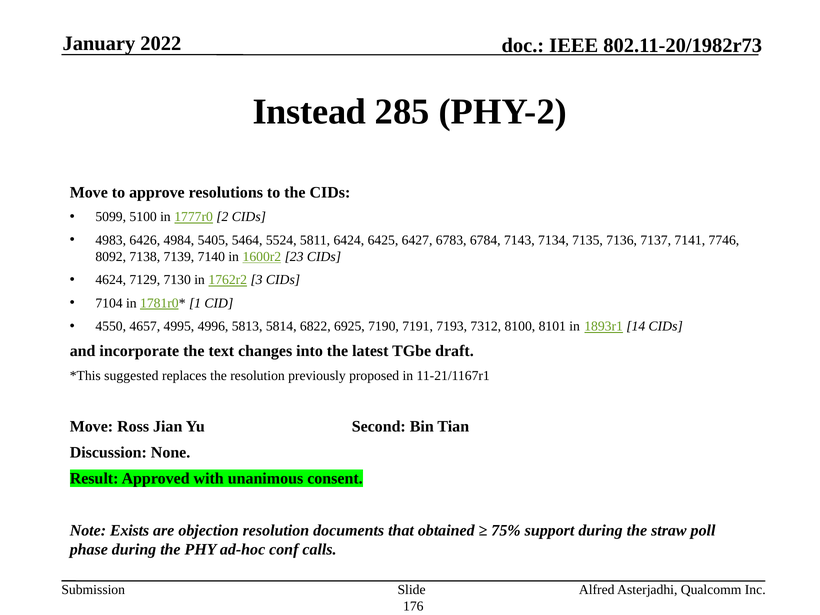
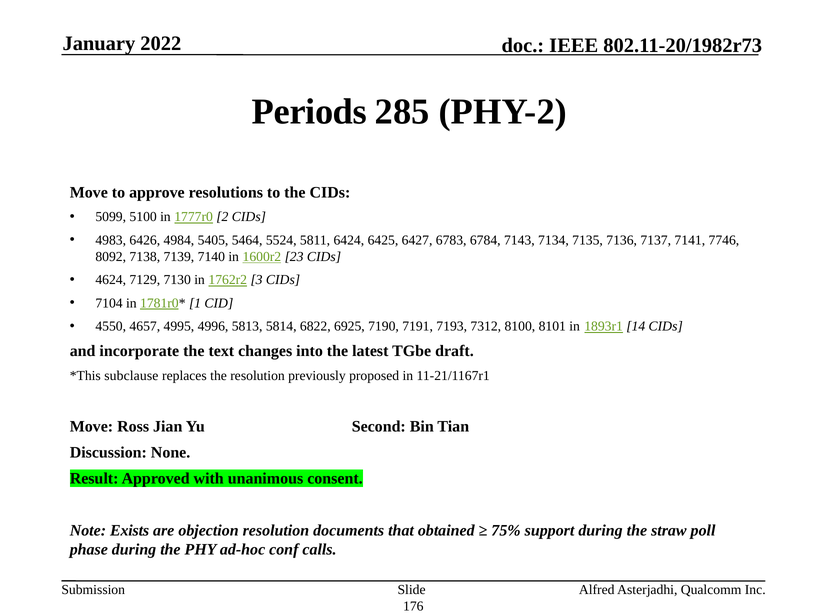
Instead: Instead -> Periods
suggested: suggested -> subclause
